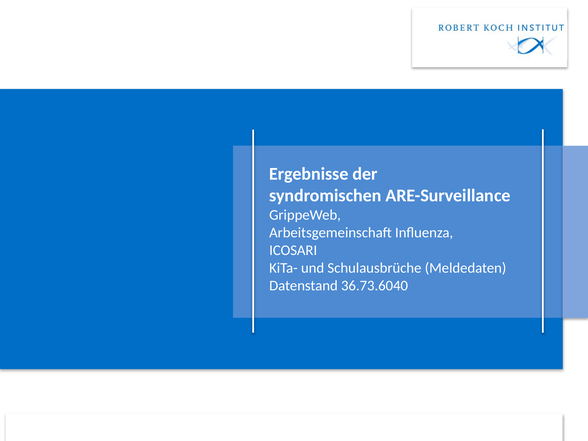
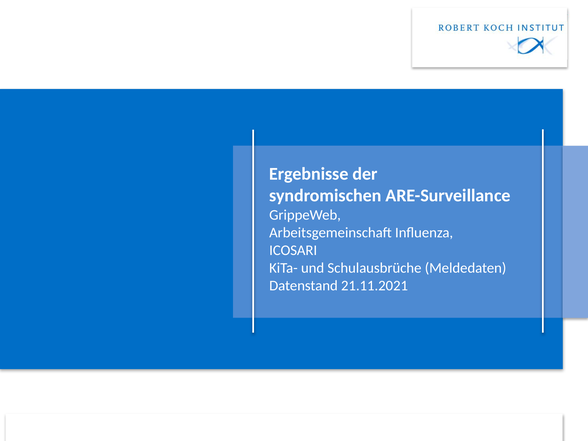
36.73.6040: 36.73.6040 -> 21.11.2021
